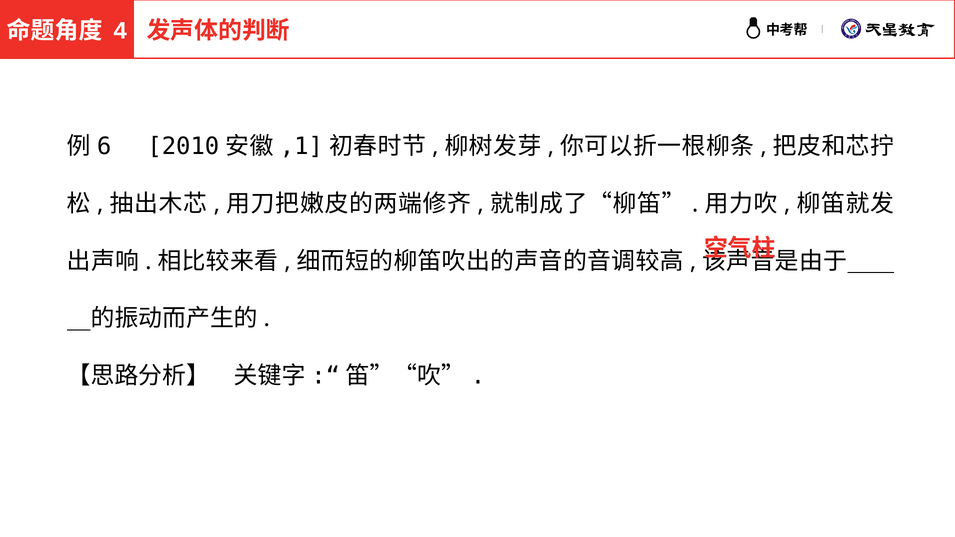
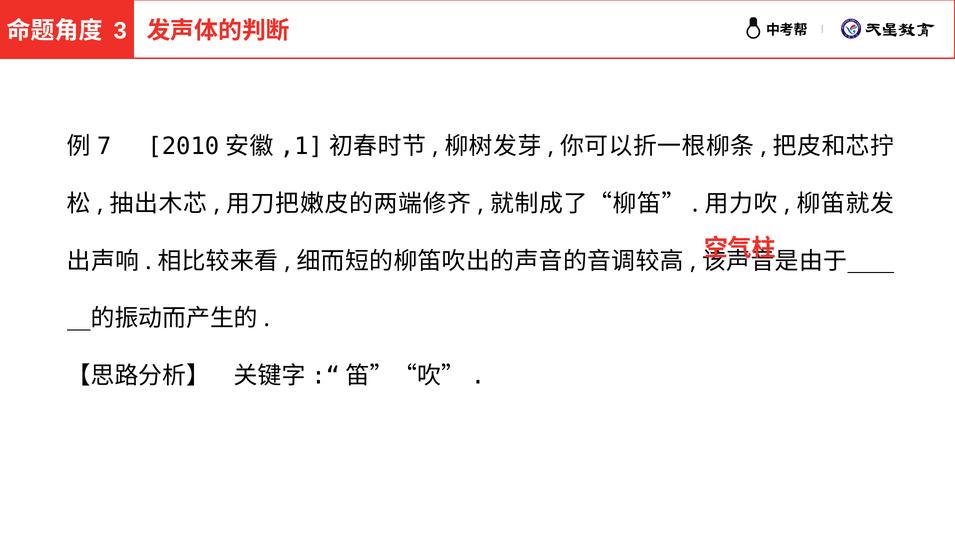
4: 4 -> 3
6: 6 -> 7
